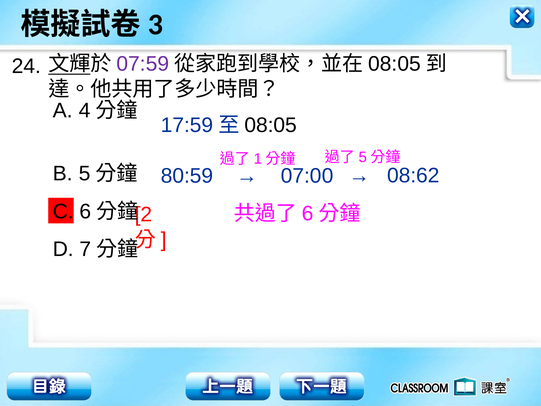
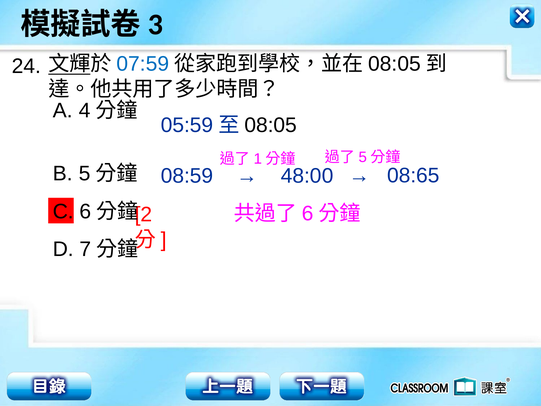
07:59 colour: purple -> blue
17:59: 17:59 -> 05:59
08:62: 08:62 -> 08:65
80:59: 80:59 -> 08:59
07:00: 07:00 -> 48:00
